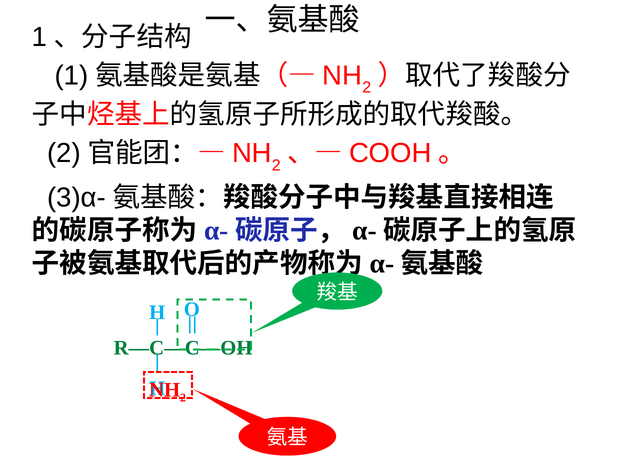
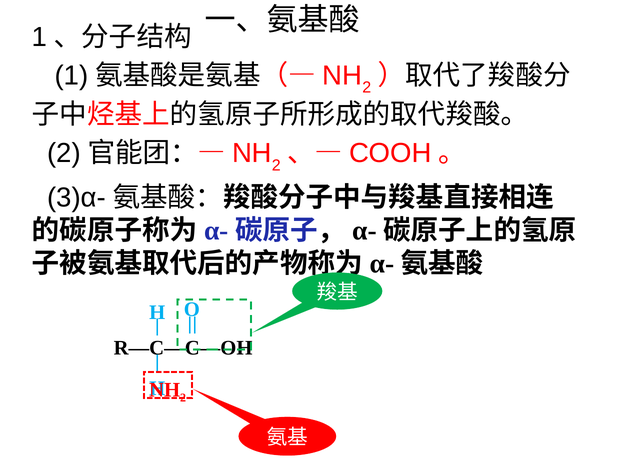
R—C—C—OH colour: green -> black
